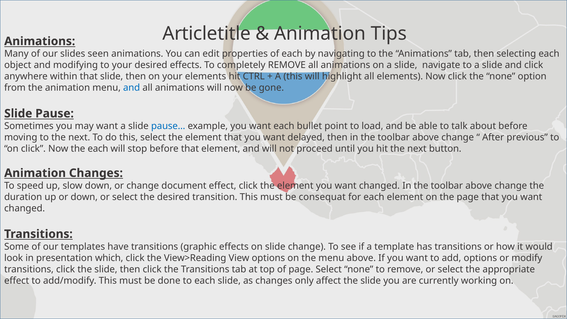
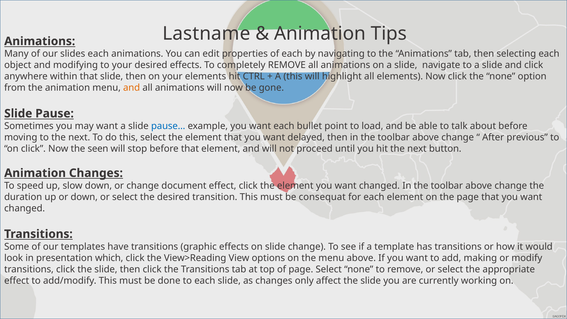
Articletitle: Articletitle -> Lastname
slides seen: seen -> each
and at (132, 88) colour: blue -> orange
the each: each -> seen
add options: options -> making
